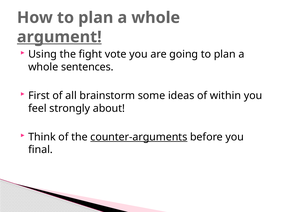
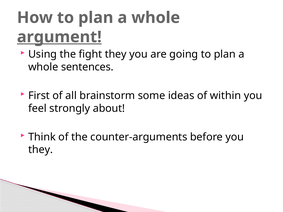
fight vote: vote -> they
counter-arguments underline: present -> none
final at (41, 150): final -> they
